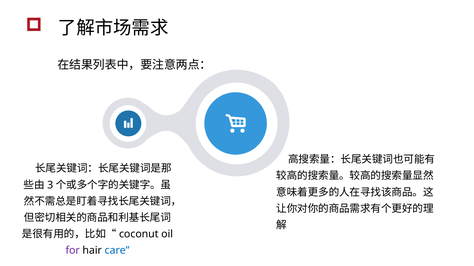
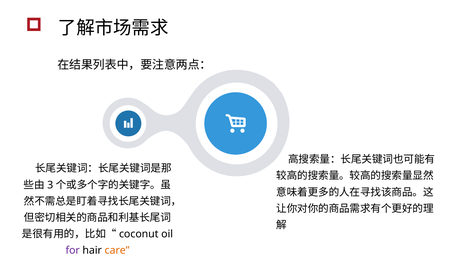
care colour: blue -> orange
